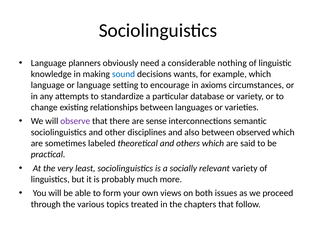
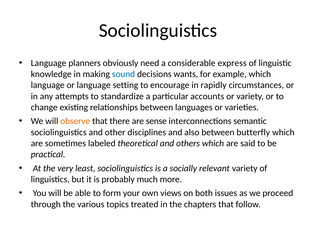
nothing: nothing -> express
axioms: axioms -> rapidly
database: database -> accounts
observe colour: purple -> orange
observed: observed -> butterfly
